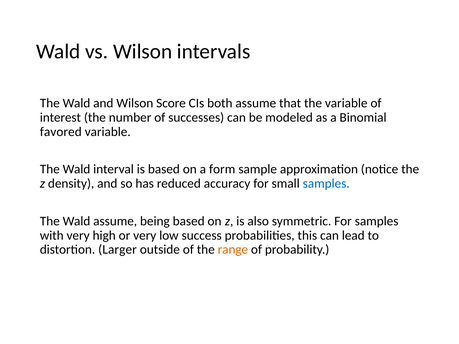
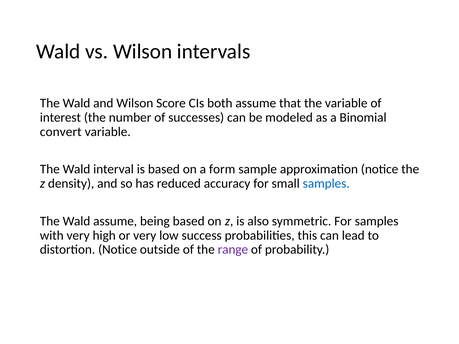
favored: favored -> convert
distortion Larger: Larger -> Notice
range colour: orange -> purple
